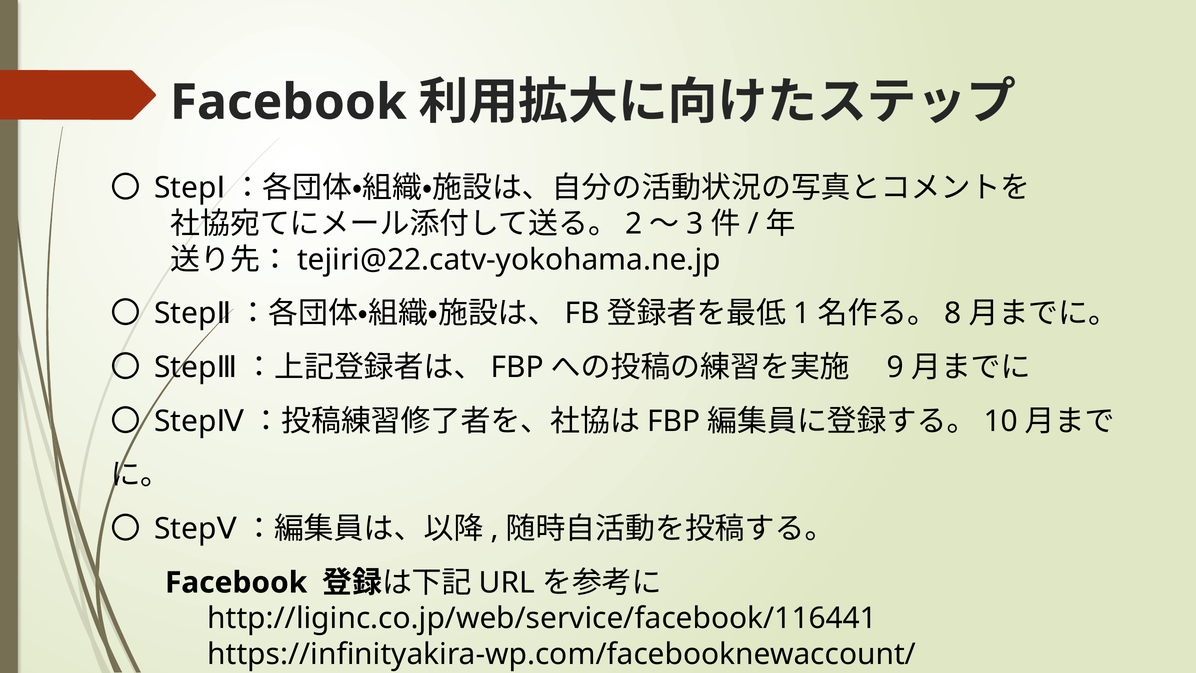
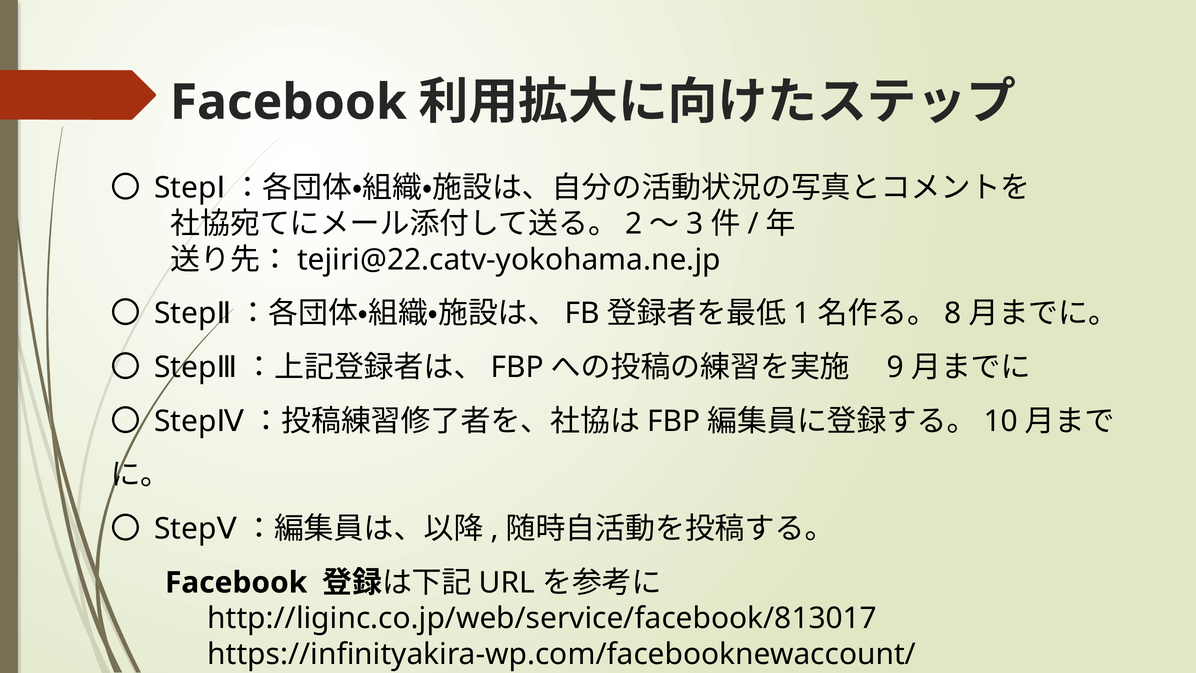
http://liginc.co.jp/web/service/facebook/116441: http://liginc.co.jp/web/service/facebook/116441 -> http://liginc.co.jp/web/service/facebook/813017
